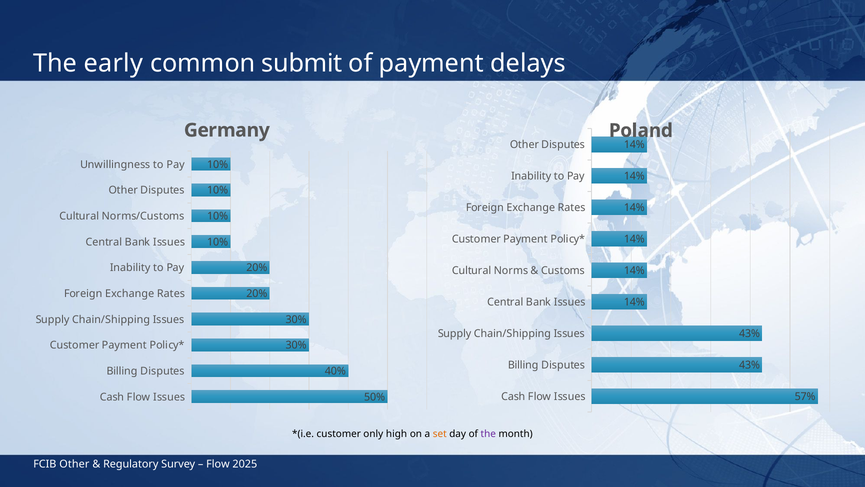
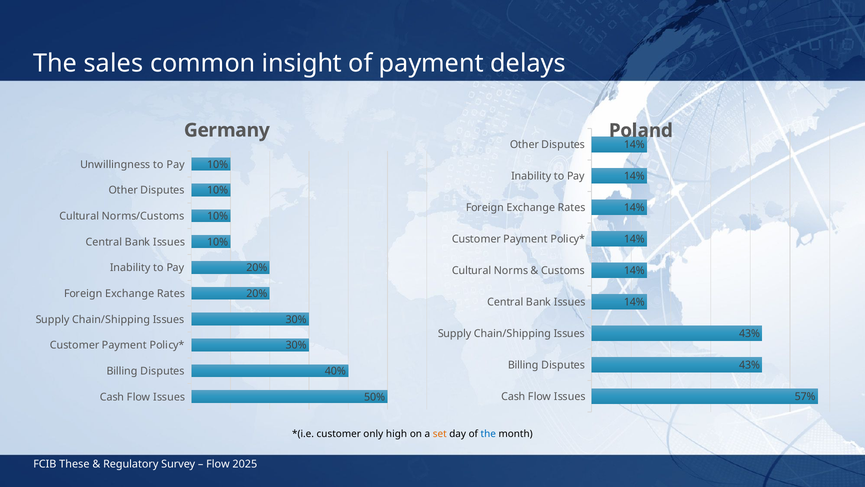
early: early -> sales
submit: submit -> insight
the at (488, 433) colour: purple -> blue
FCIB Other: Other -> These
